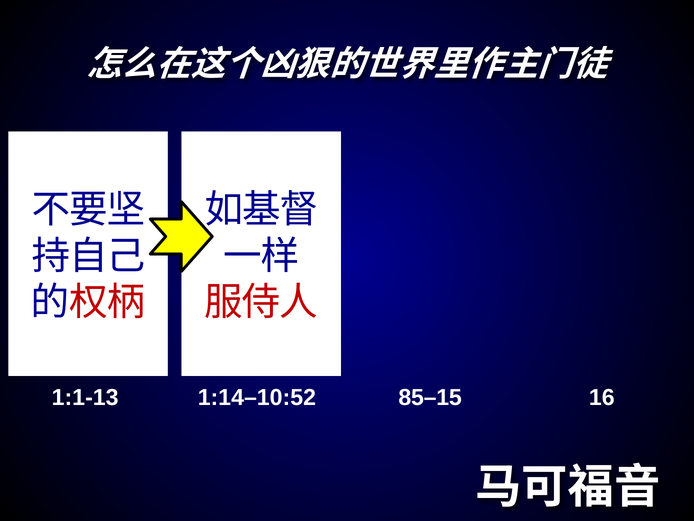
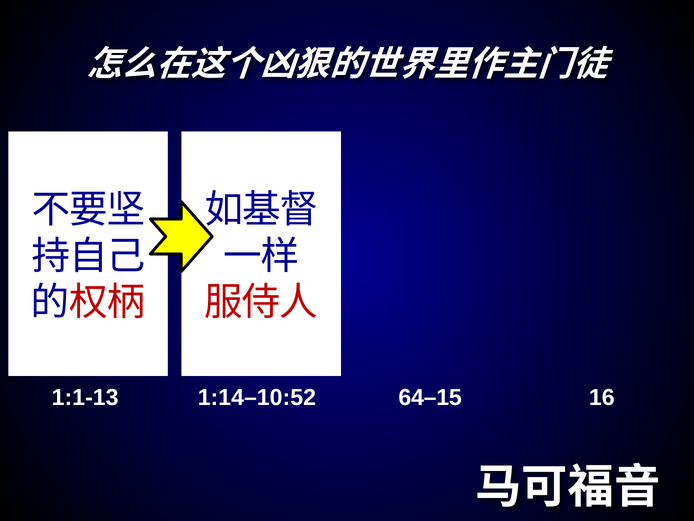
85–15: 85–15 -> 64–15
